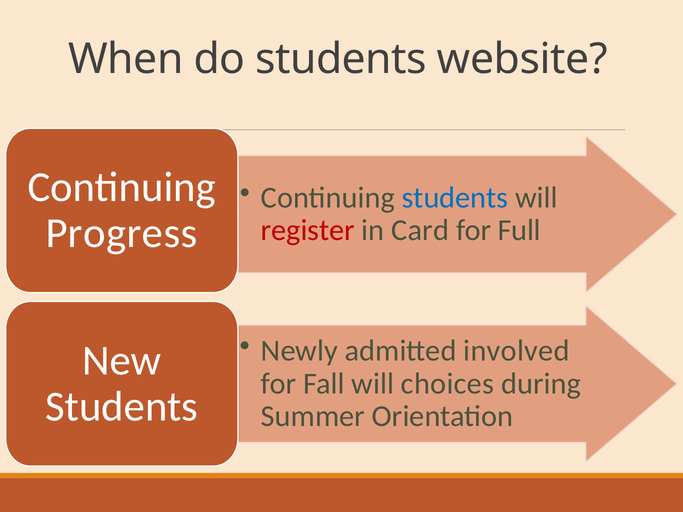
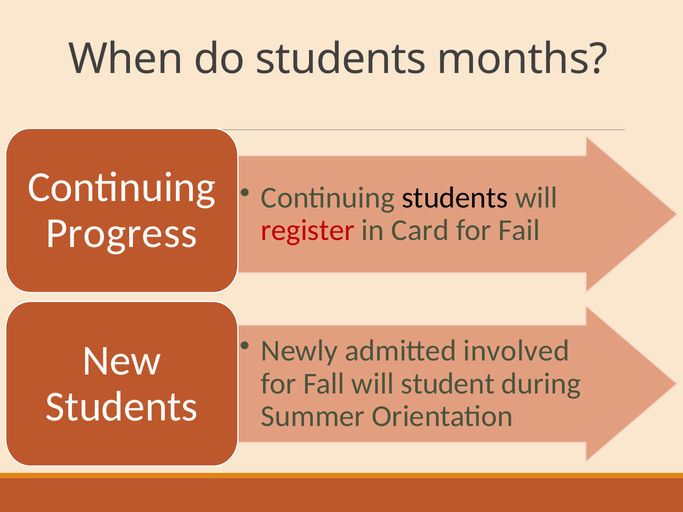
website: website -> months
students at (455, 198) colour: blue -> black
Full: Full -> Fail
choices: choices -> student
